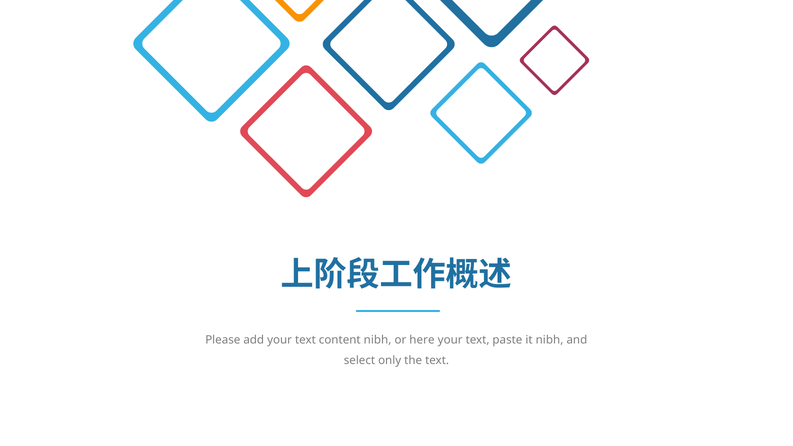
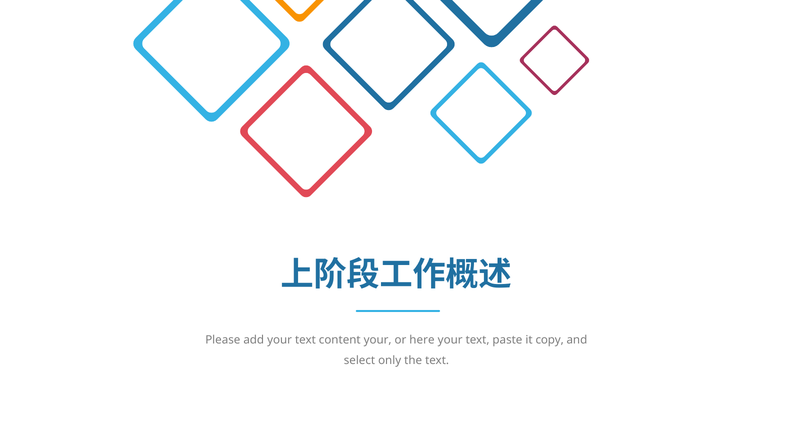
content nibh: nibh -> your
it nibh: nibh -> copy
